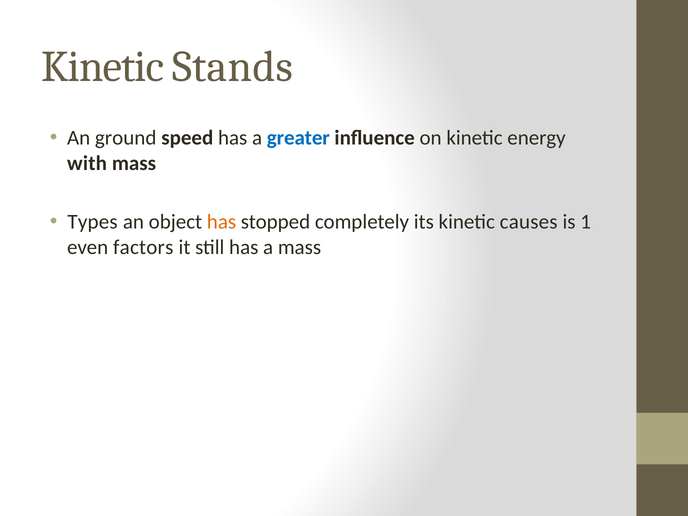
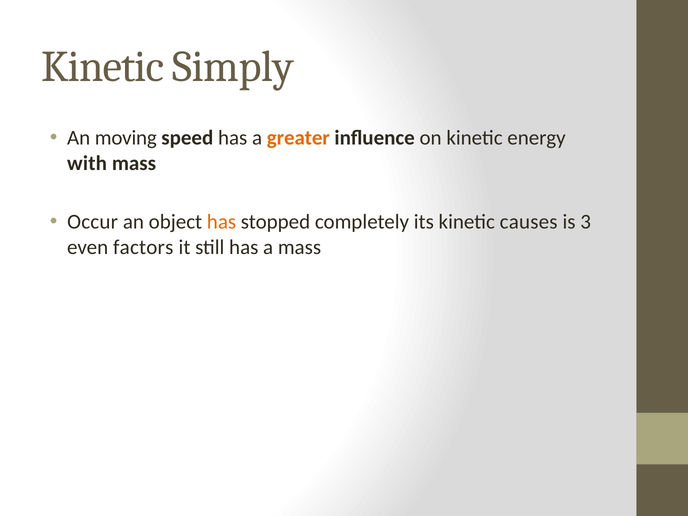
Stands: Stands -> Simply
ground: ground -> moving
greater colour: blue -> orange
Types: Types -> Occur
1: 1 -> 3
